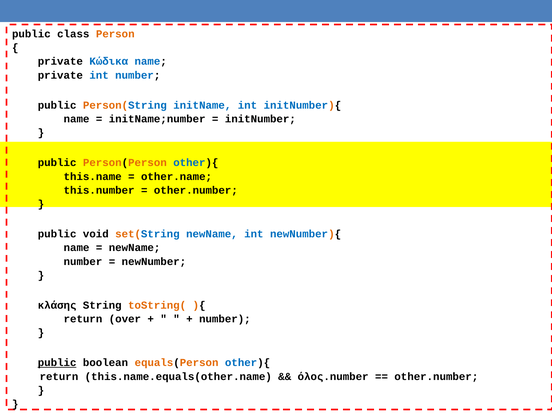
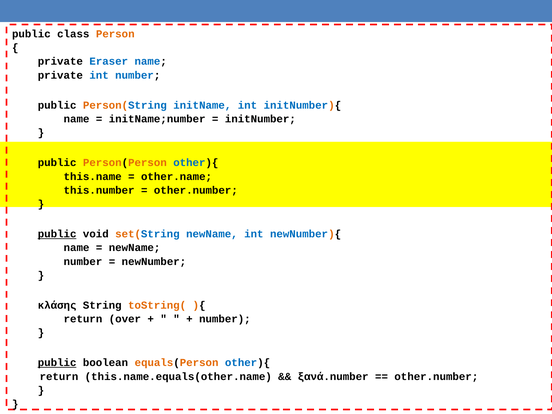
Κώδικα: Κώδικα -> Eraser
public at (57, 234) underline: none -> present
όλος.number: όλος.number -> ξανά.number
